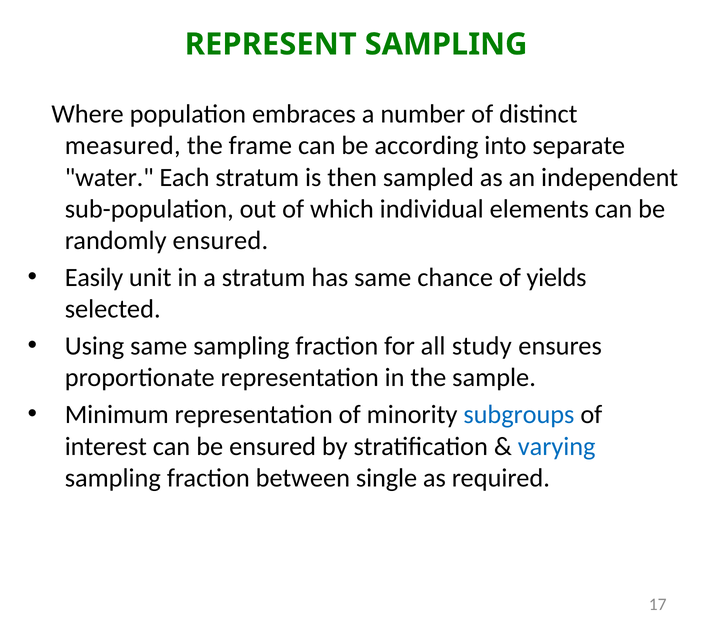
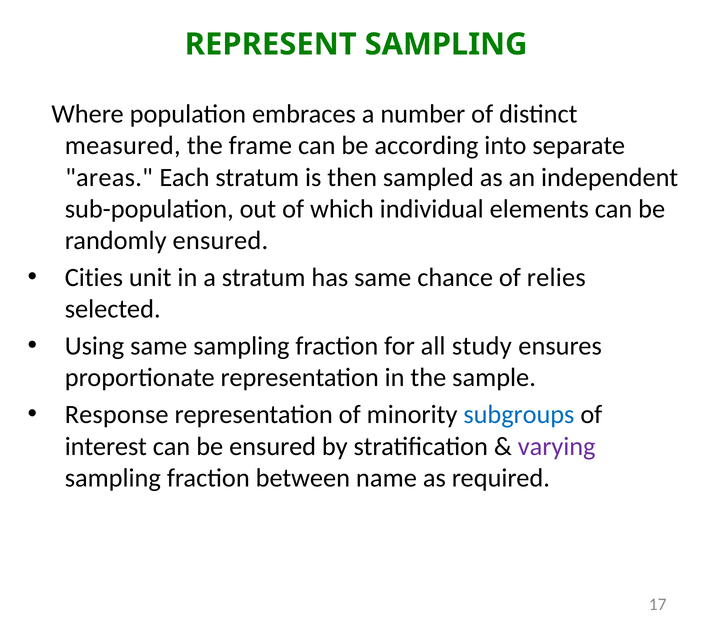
water: water -> areas
Easily: Easily -> Cities
yields: yields -> relies
Minimum: Minimum -> Response
varying colour: blue -> purple
single: single -> name
